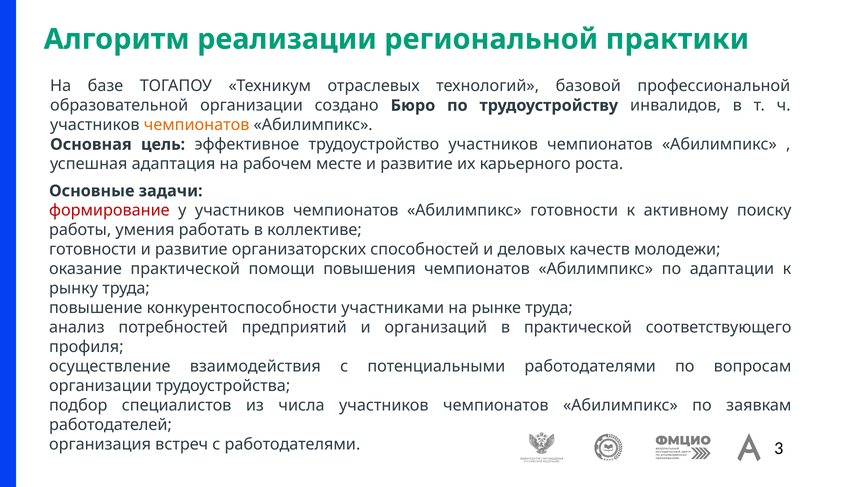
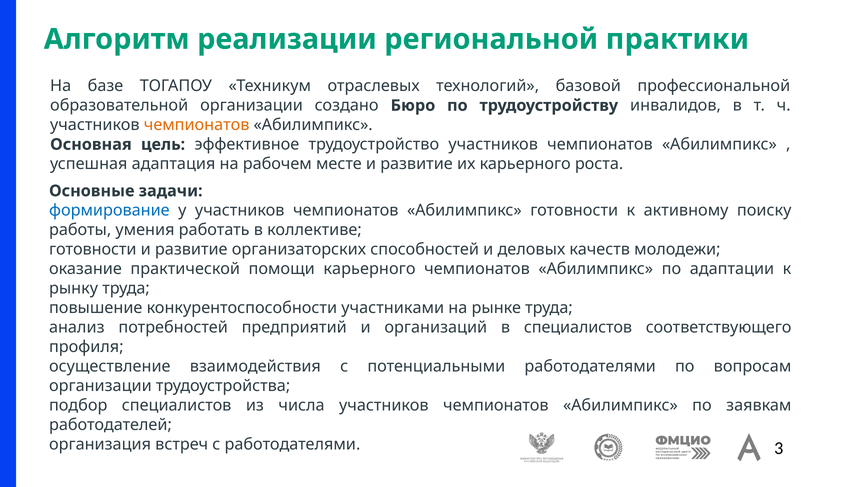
формирование colour: red -> blue
помощи повышения: повышения -> карьерного
в практической: практической -> специалистов
